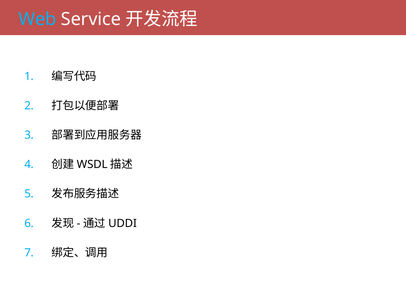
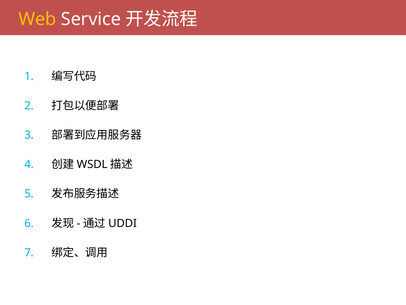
Web colour: light blue -> yellow
